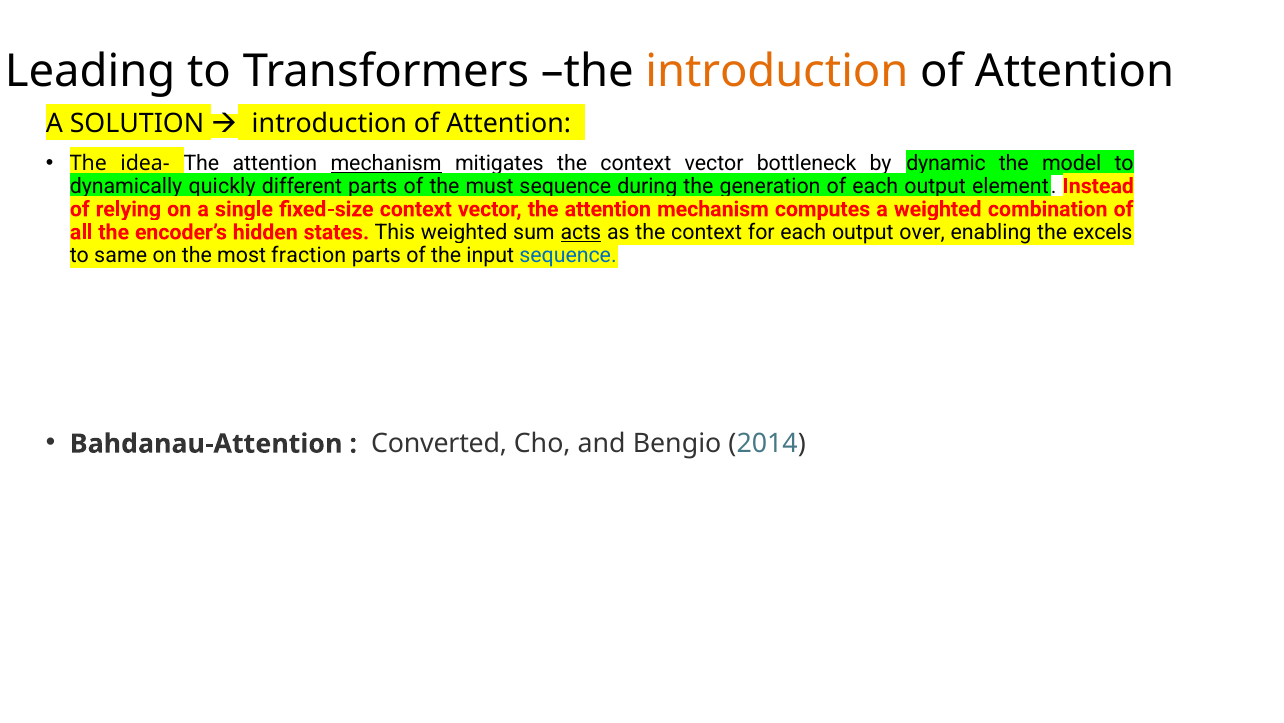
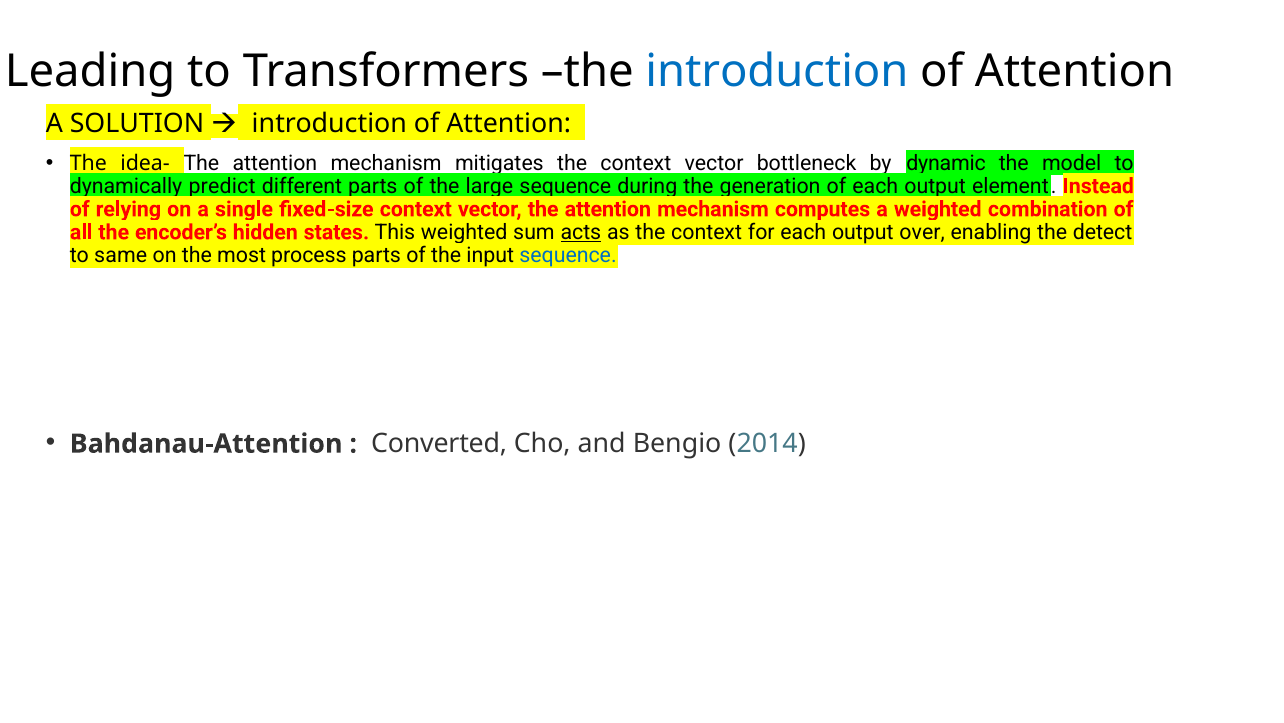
introduction at (777, 71) colour: orange -> blue
mechanism at (386, 163) underline: present -> none
quickly: quickly -> predict
must: must -> large
excels: excels -> detect
fraction: fraction -> process
